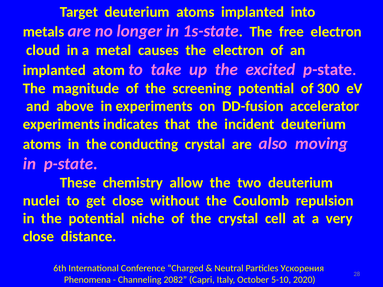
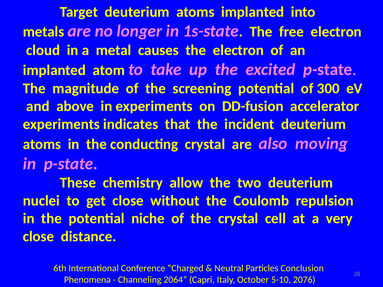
Ускорения: Ускорения -> Conclusion
2082: 2082 -> 2064
2020: 2020 -> 2076
